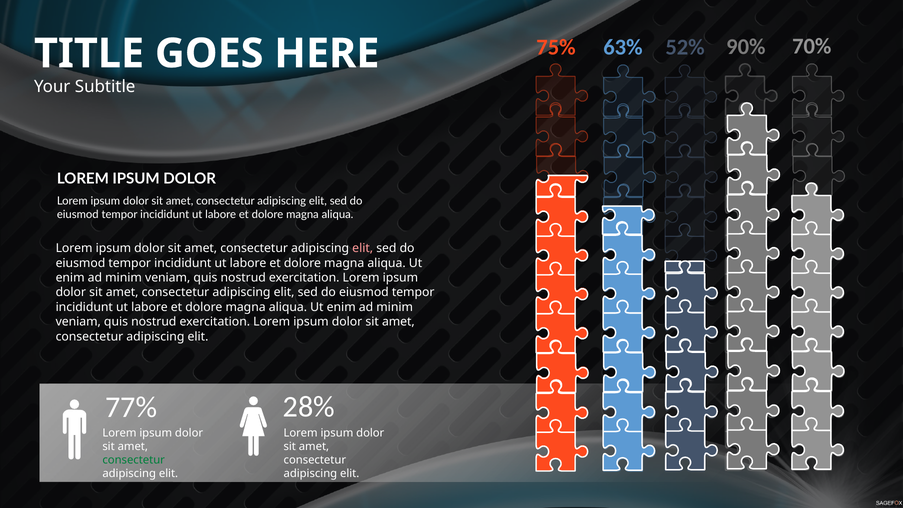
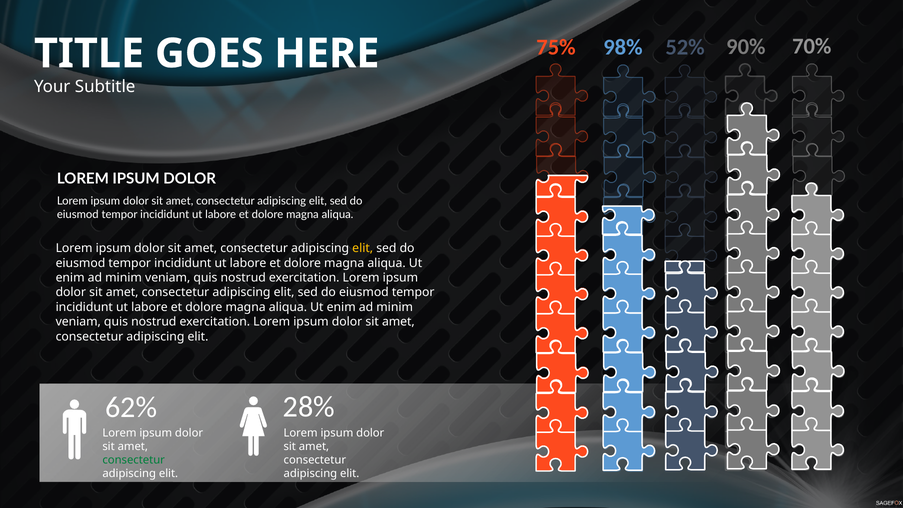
63%: 63% -> 98%
elit at (363, 248) colour: pink -> yellow
77%: 77% -> 62%
